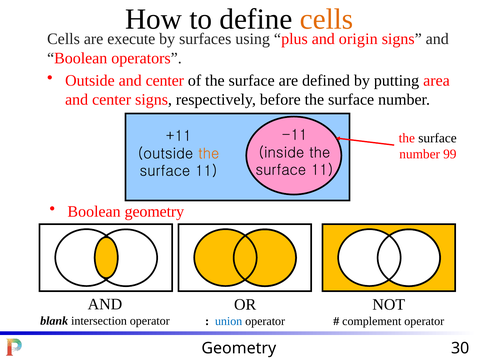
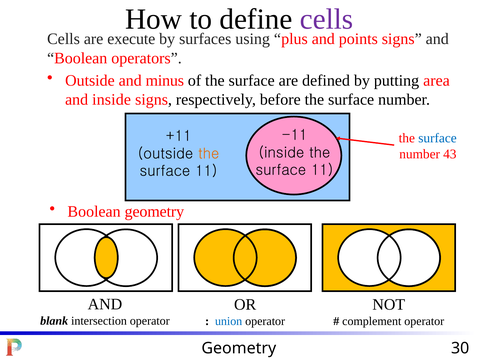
cells at (327, 19) colour: orange -> purple
origin: origin -> points
Outside and center: center -> minus
center at (112, 100): center -> inside
surface at (437, 138) colour: black -> blue
99: 99 -> 43
